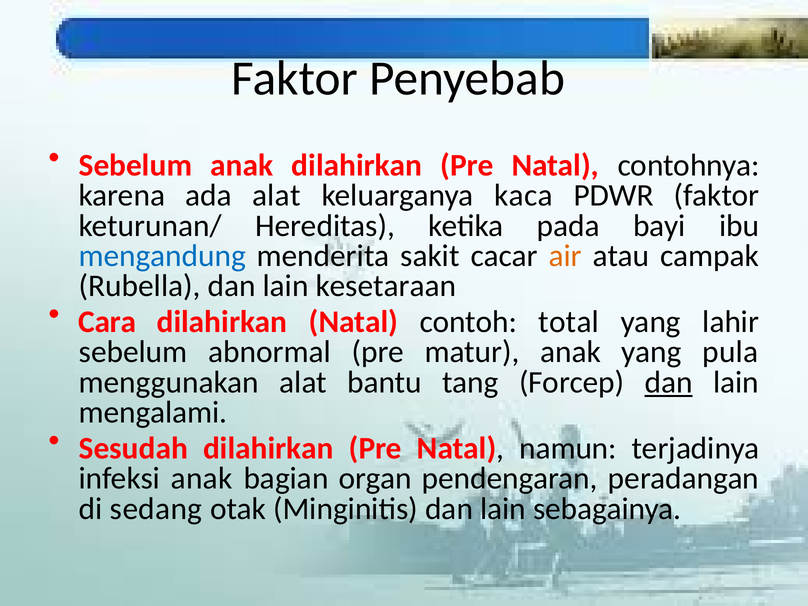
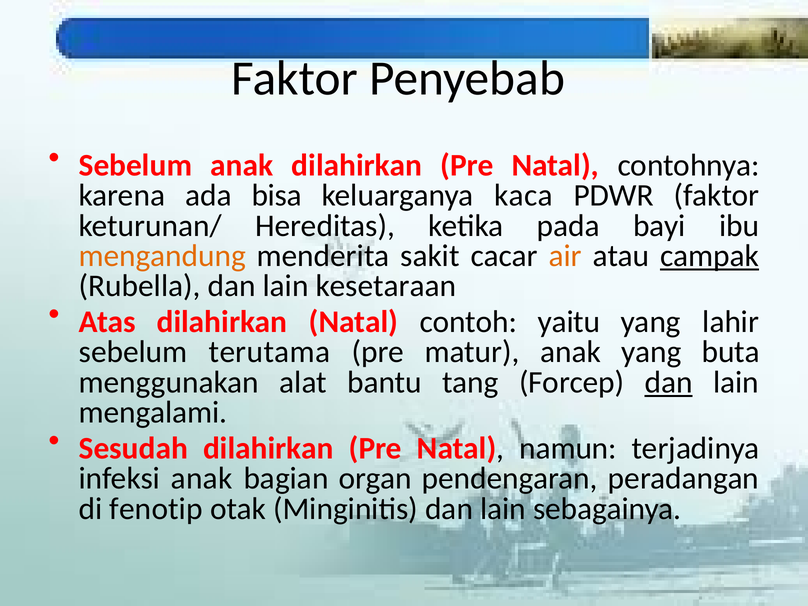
ada alat: alat -> bisa
mengandung colour: blue -> orange
campak underline: none -> present
Cara: Cara -> Atas
total: total -> yaitu
abnormal: abnormal -> terutama
pula: pula -> buta
sedang: sedang -> fenotip
